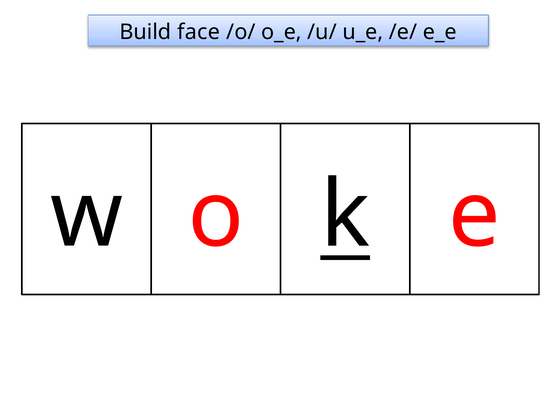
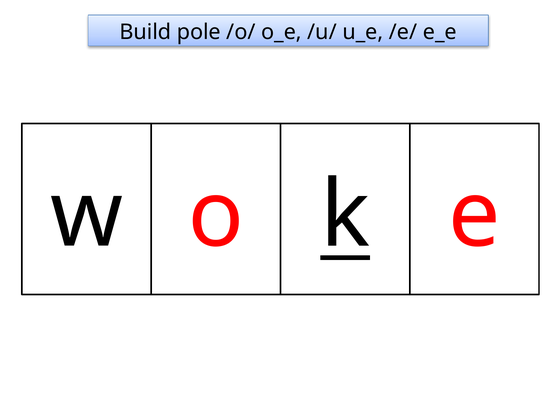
face: face -> pole
